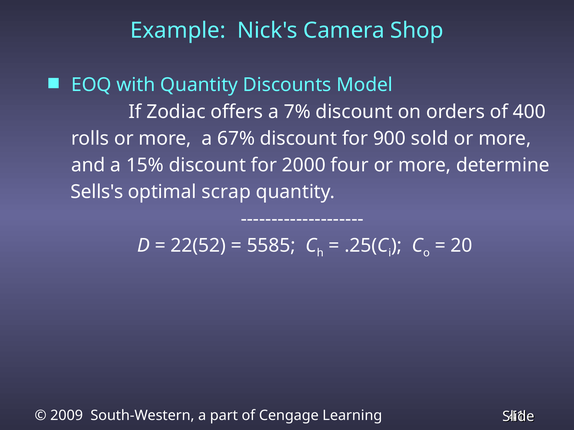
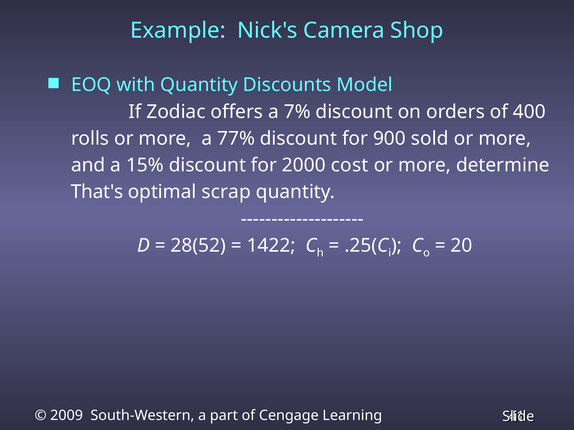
67%: 67% -> 77%
four: four -> cost
Sells's: Sells's -> That's
22(52: 22(52 -> 28(52
5585: 5585 -> 1422
